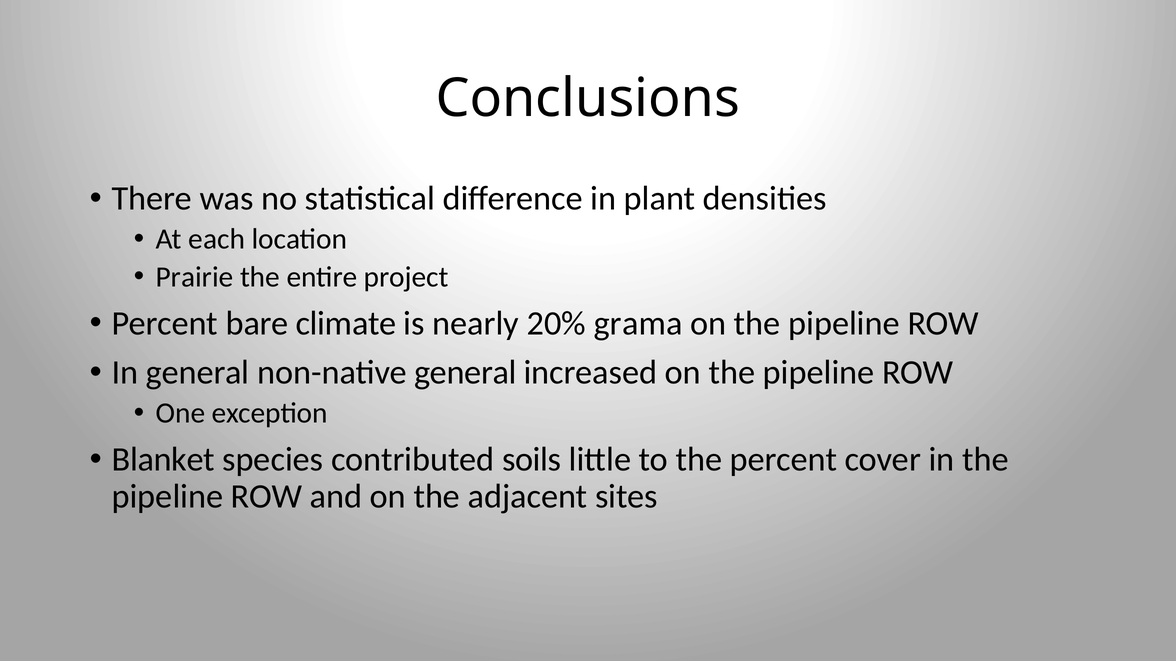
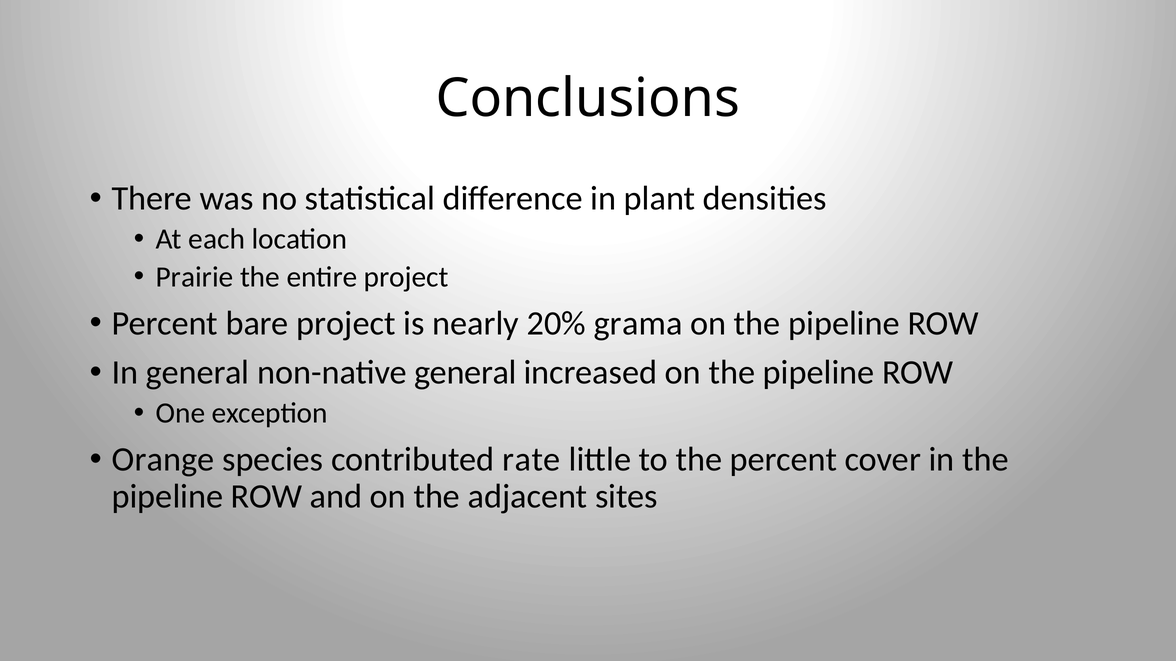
bare climate: climate -> project
Blanket: Blanket -> Orange
soils: soils -> rate
